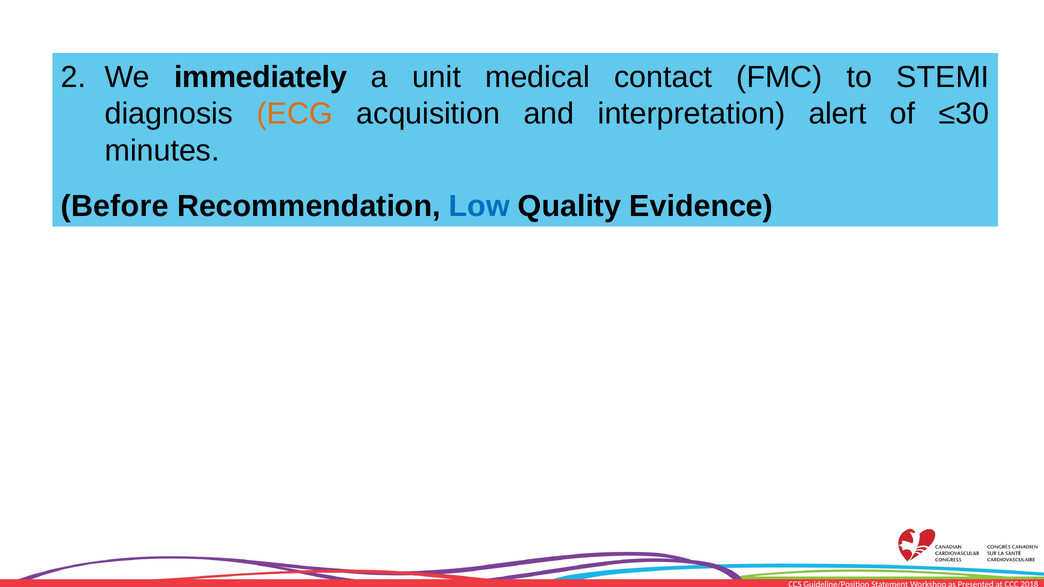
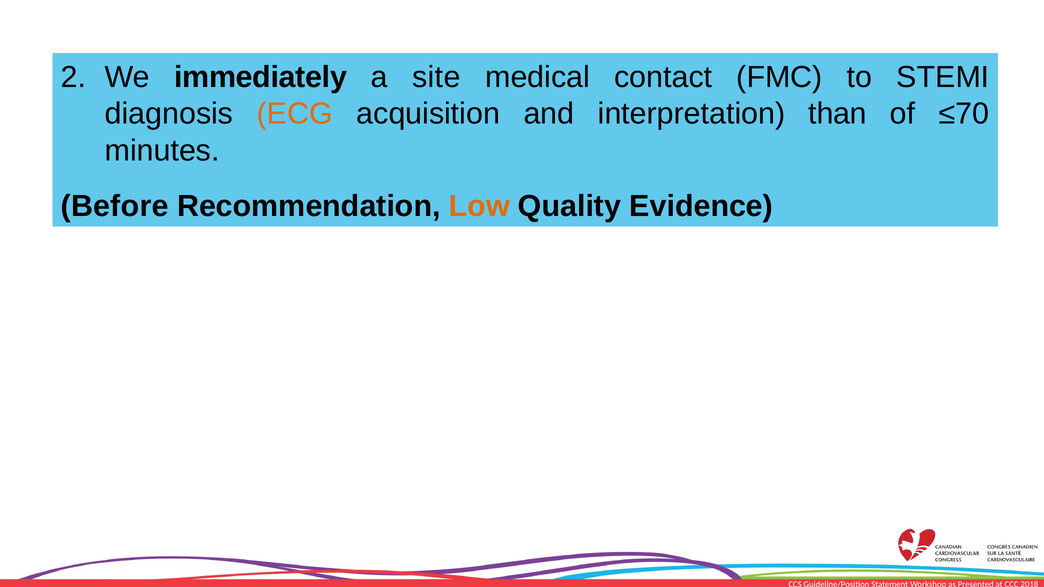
unit: unit -> site
alert: alert -> than
≤30: ≤30 -> ≤70
Low colour: blue -> orange
